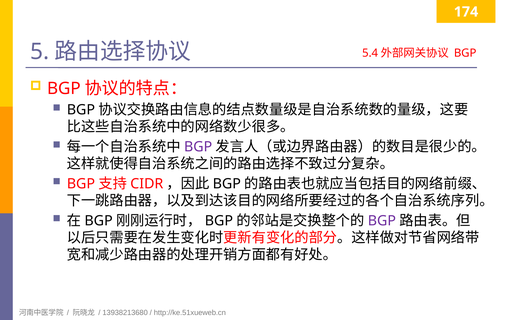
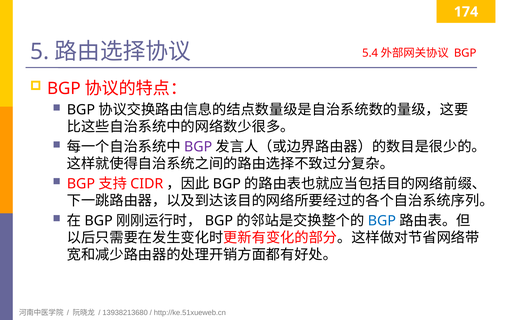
BGP at (382, 220) colour: purple -> blue
